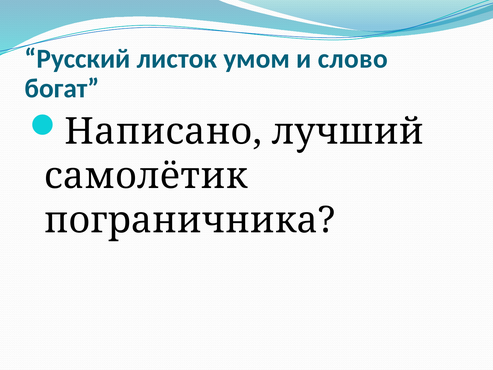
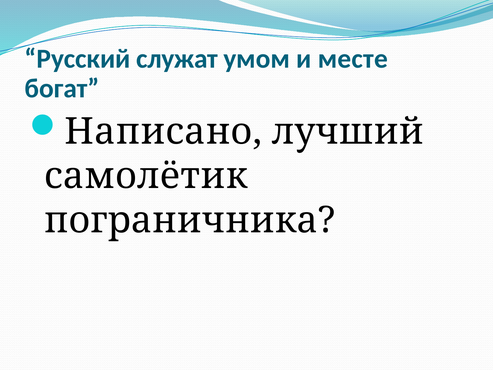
листок: листок -> служат
слово: слово -> месте
